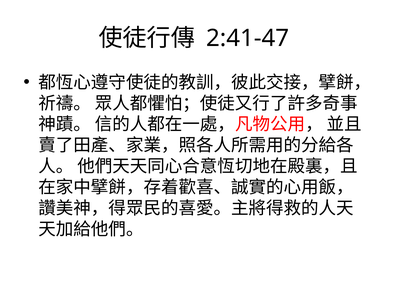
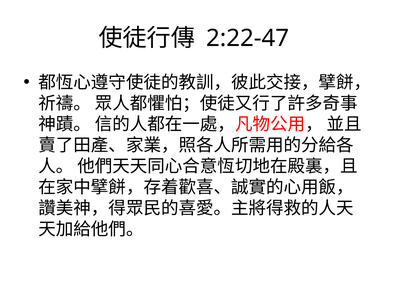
2:41-47: 2:41-47 -> 2:22-47
